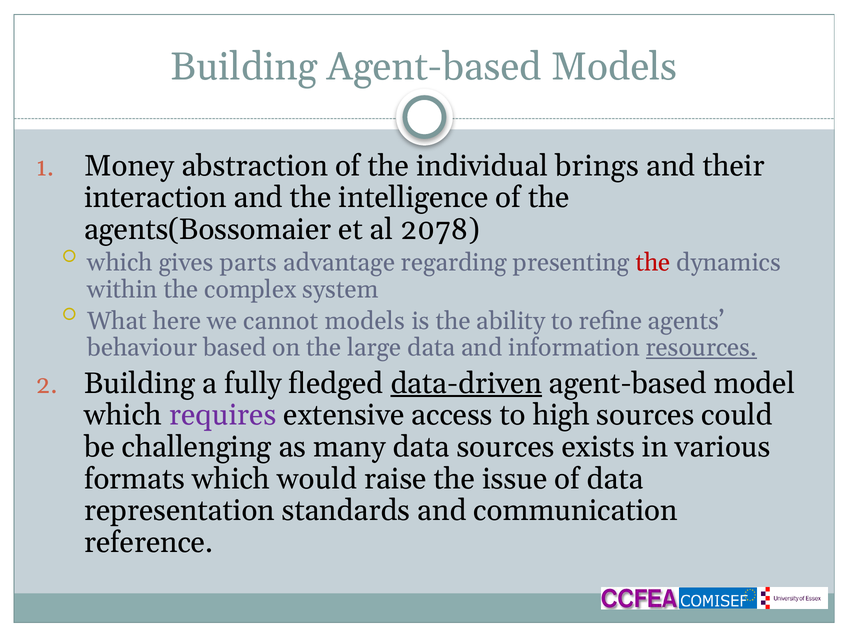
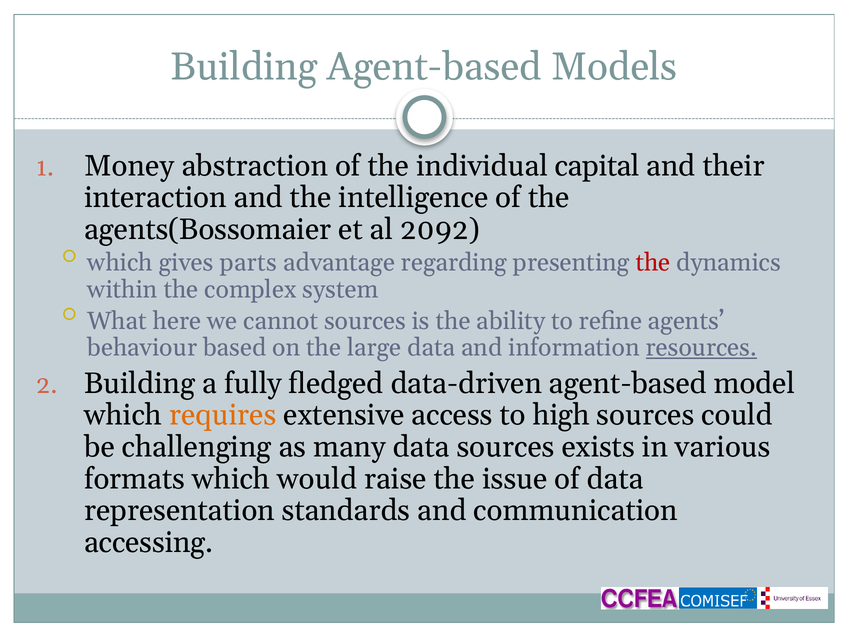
brings: brings -> capital
2078: 2078 -> 2092
cannot models: models -> sources
data-driven underline: present -> none
requires colour: purple -> orange
reference: reference -> accessing
